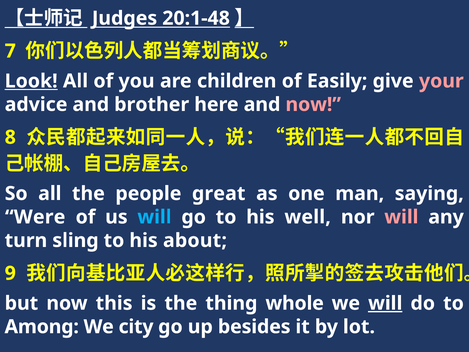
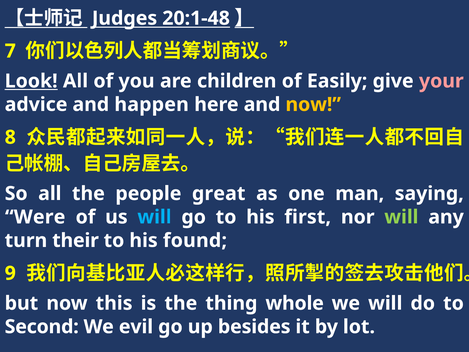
brother: brother -> happen
now at (313, 104) colour: pink -> yellow
well: well -> first
will at (401, 217) colour: pink -> light green
sling: sling -> their
about: about -> found
will at (385, 303) underline: present -> none
Among: Among -> Second
city: city -> evil
